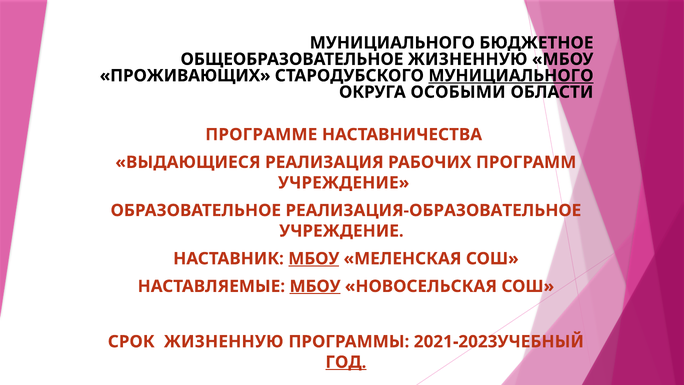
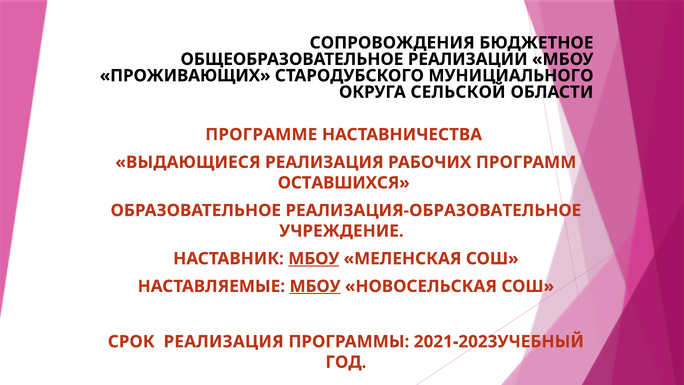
МУНИЦИАЛЬНОГО at (392, 43): МУНИЦИАЛЬНОГО -> СОПРОВОЖДЕНИЯ
ОБЩЕОБРАЗОВАТЕЛЬНОЕ ЖИЗНЕННУЮ: ЖИЗНЕННУЮ -> РЕАЛИЗАЦИИ
МУНИЦИАЛЬНОГО at (511, 76) underline: present -> none
ОСОБЫМИ: ОСОБЫМИ -> СЕЛЬСКОЙ
УЧРЕЖДЕНИЕ at (344, 183): УЧРЕЖДЕНИЕ -> ОСТАВШИХСЯ
СРОК ЖИЗНЕННУЮ: ЖИЗНЕННУЮ -> РЕАЛИЗАЦИЯ
ГОД underline: present -> none
